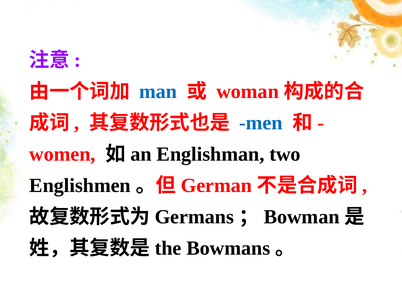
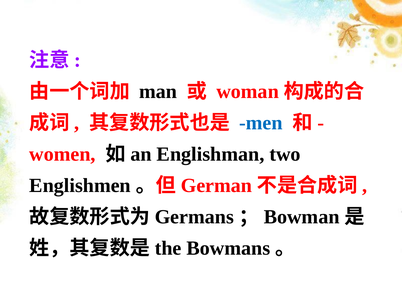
man colour: blue -> black
